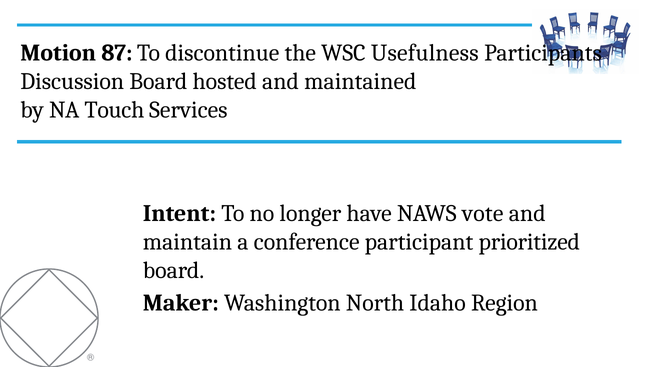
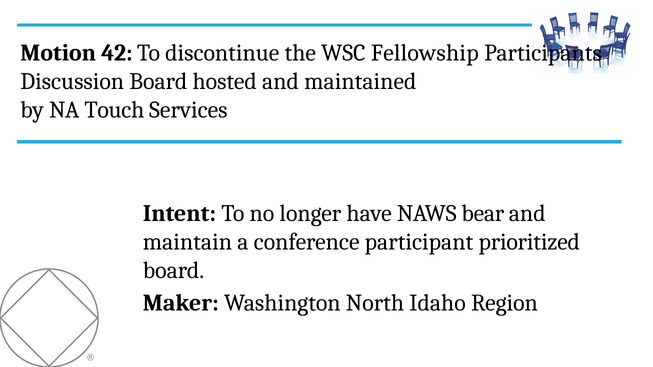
87: 87 -> 42
Usefulness: Usefulness -> Fellowship
vote: vote -> bear
